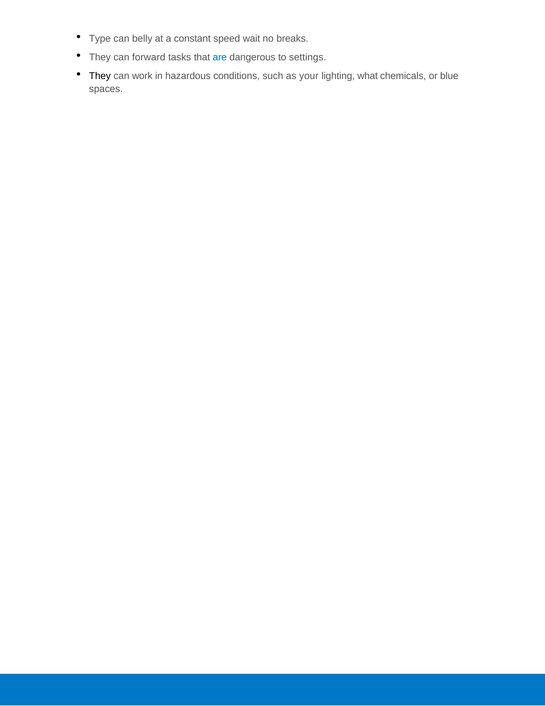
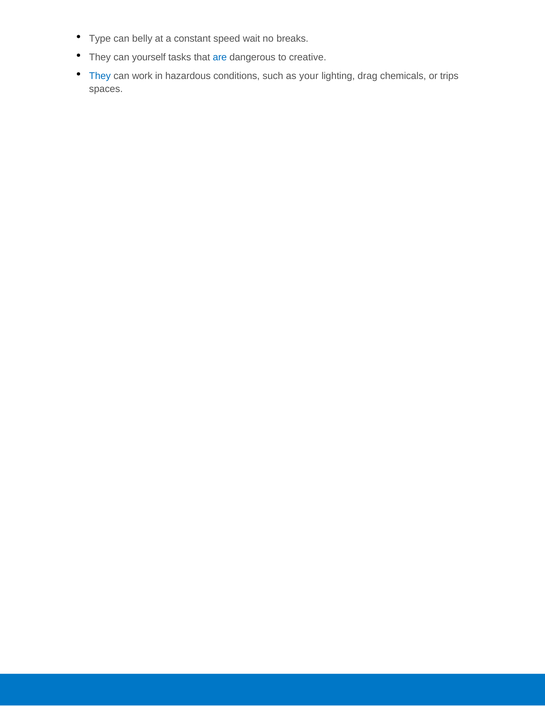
forward: forward -> yourself
settings: settings -> creative
They at (100, 76) colour: black -> blue
what: what -> drag
blue: blue -> trips
